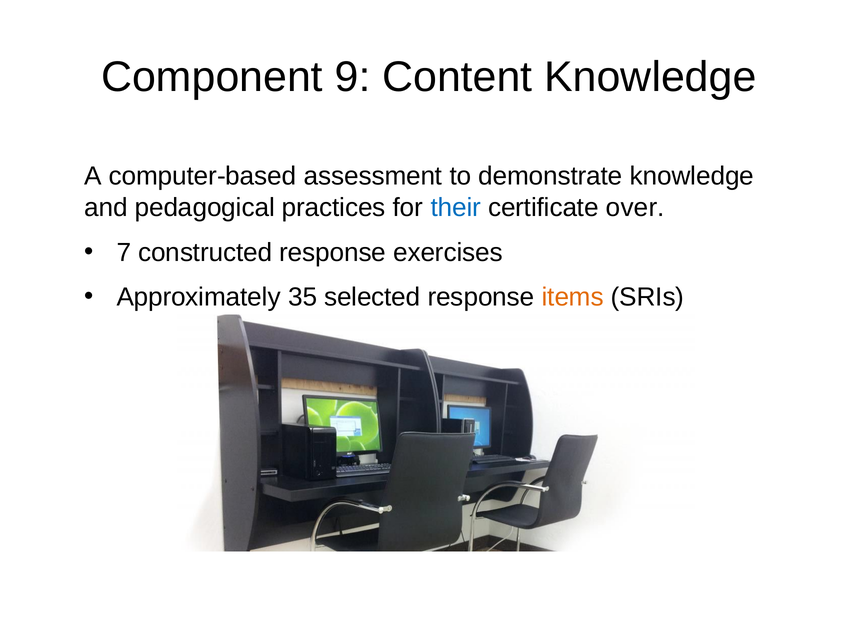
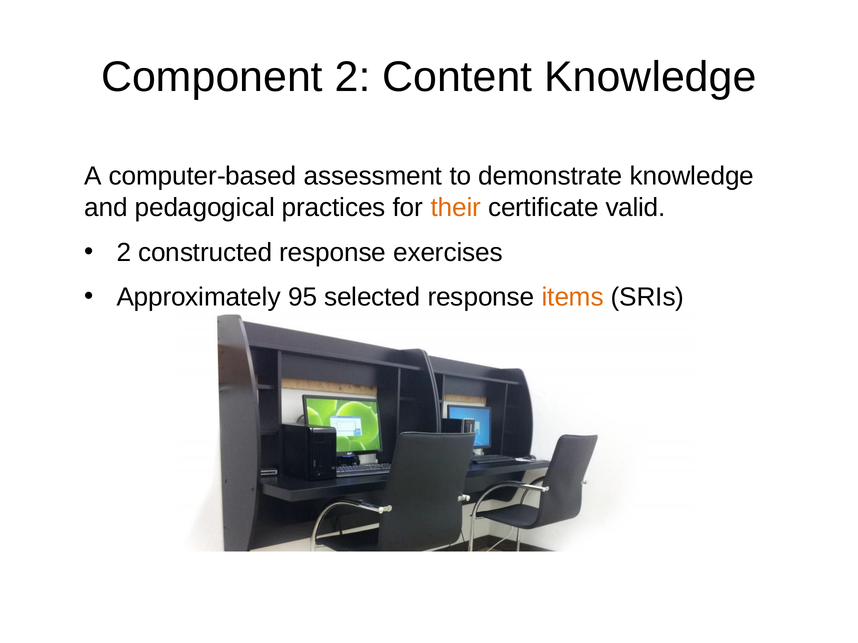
Component 9: 9 -> 2
their colour: blue -> orange
over: over -> valid
7 at (124, 253): 7 -> 2
35: 35 -> 95
